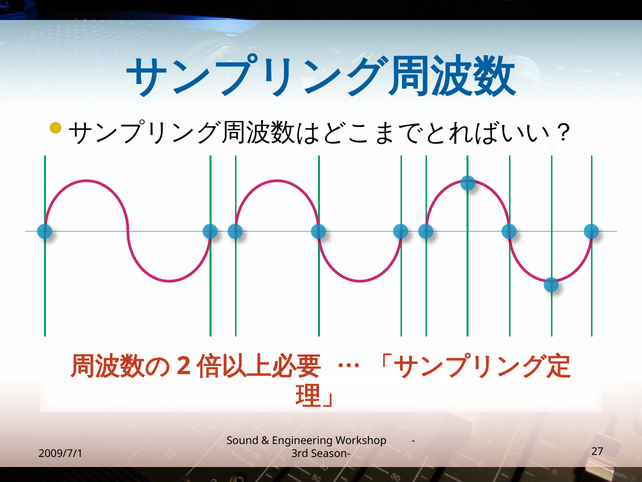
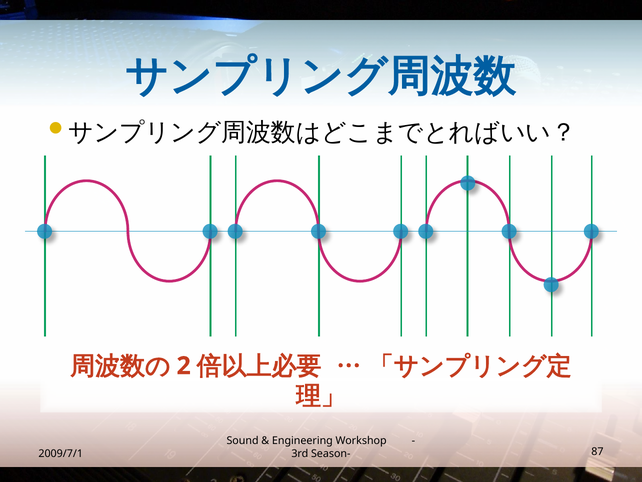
27: 27 -> 87
